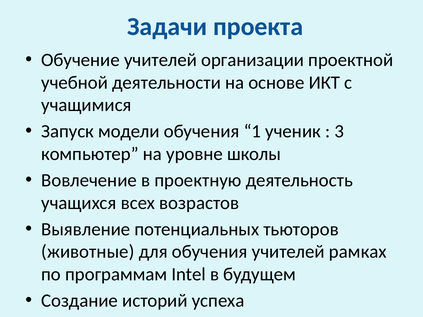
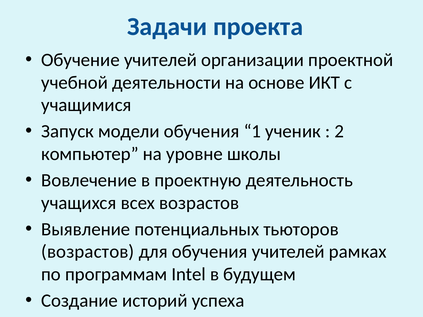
3: 3 -> 2
животные at (88, 252): животные -> возрастов
